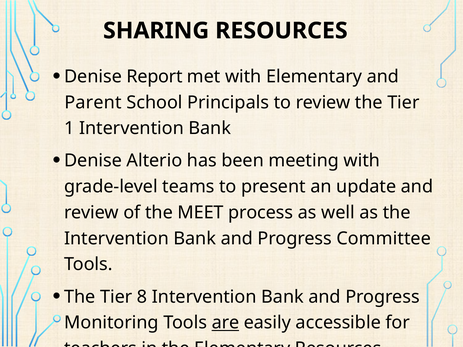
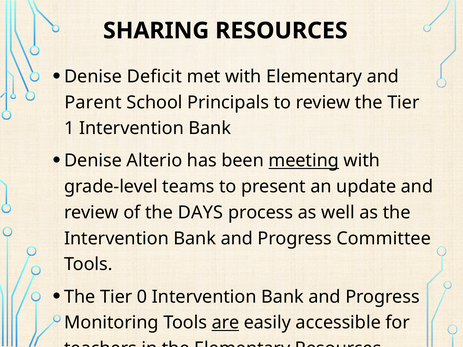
Report: Report -> Deficit
meeting underline: none -> present
MEET: MEET -> DAYS
8: 8 -> 0
